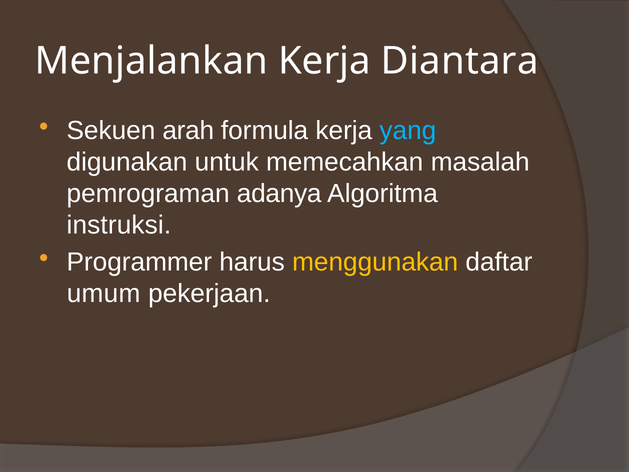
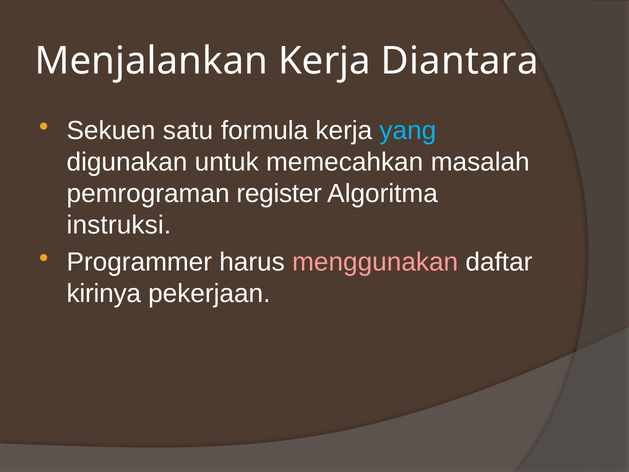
arah: arah -> satu
adanya: adanya -> register
menggunakan colour: yellow -> pink
umum: umum -> kirinya
